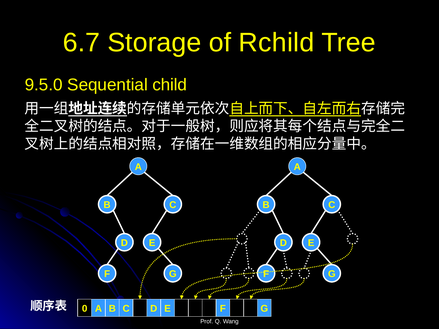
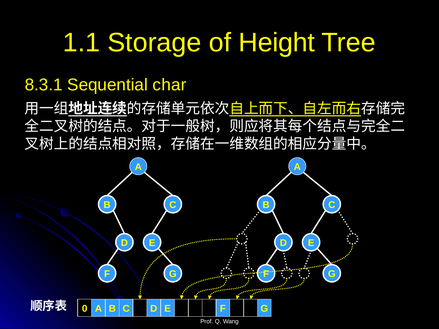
6.7: 6.7 -> 1.1
Rchild: Rchild -> Height
9.5.0: 9.5.0 -> 8.3.1
child: child -> char
